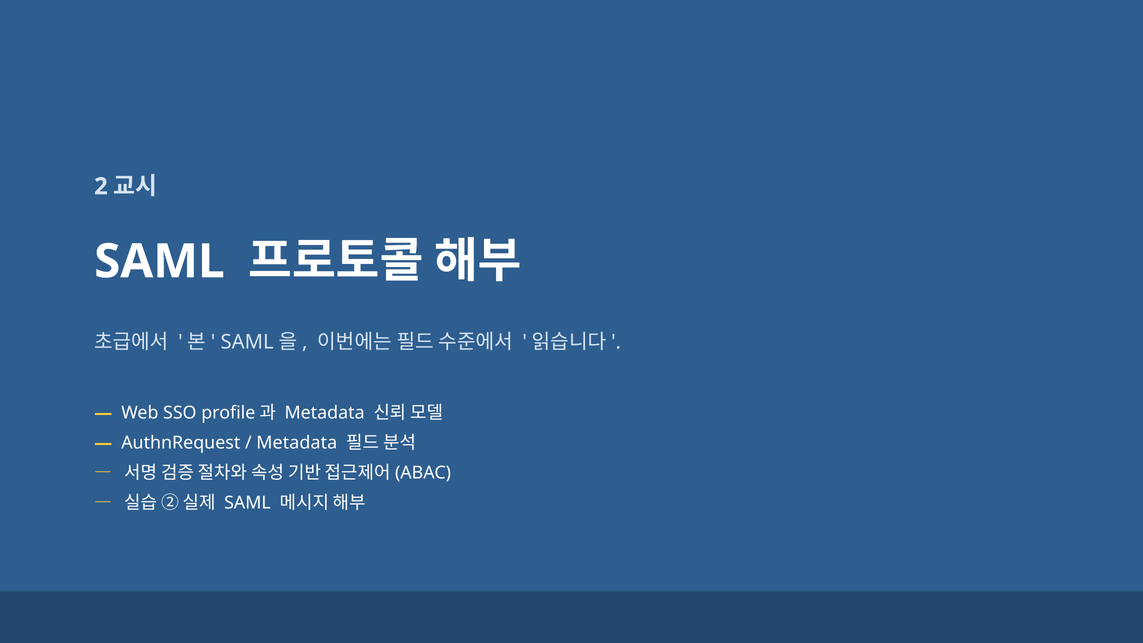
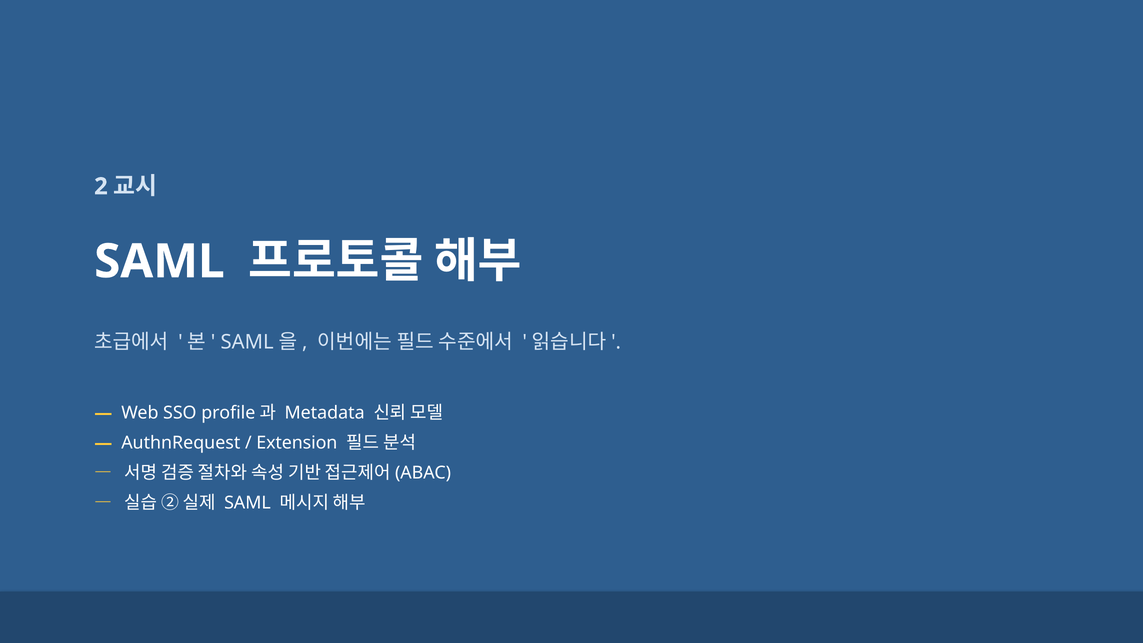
Metadata at (297, 443): Metadata -> Extension
